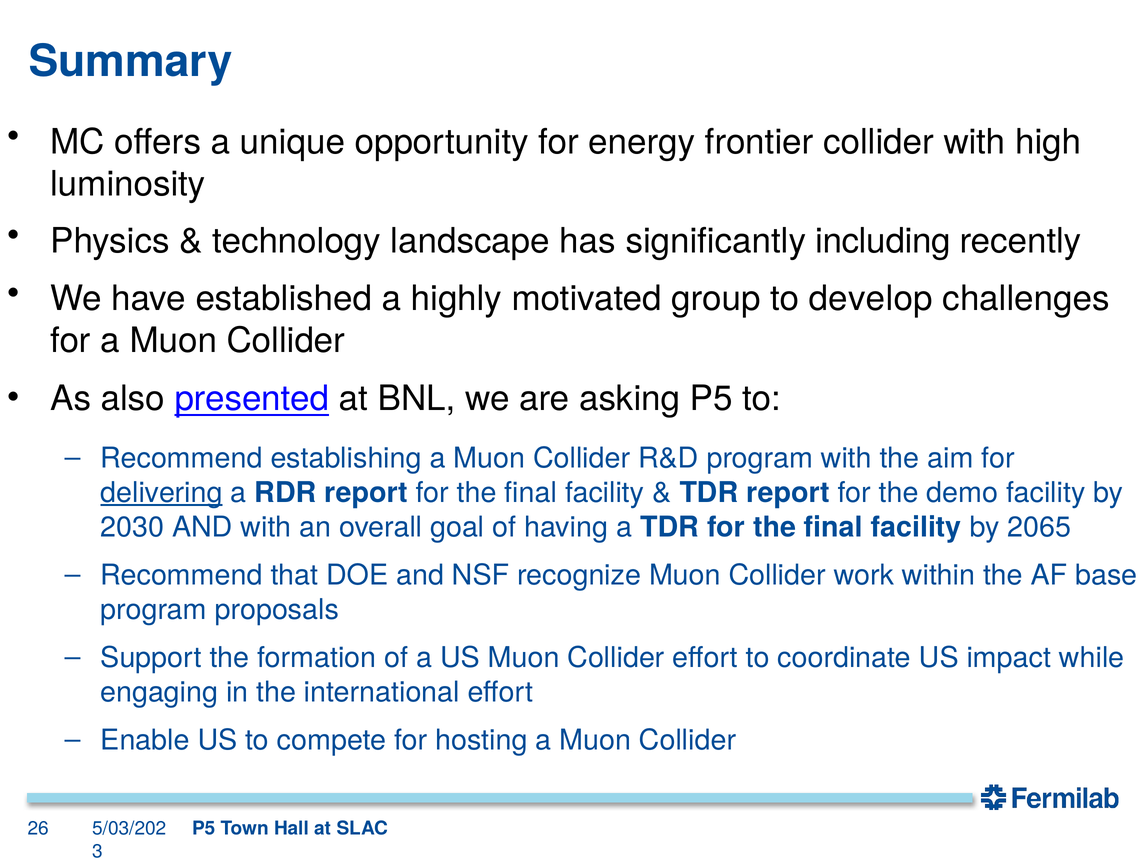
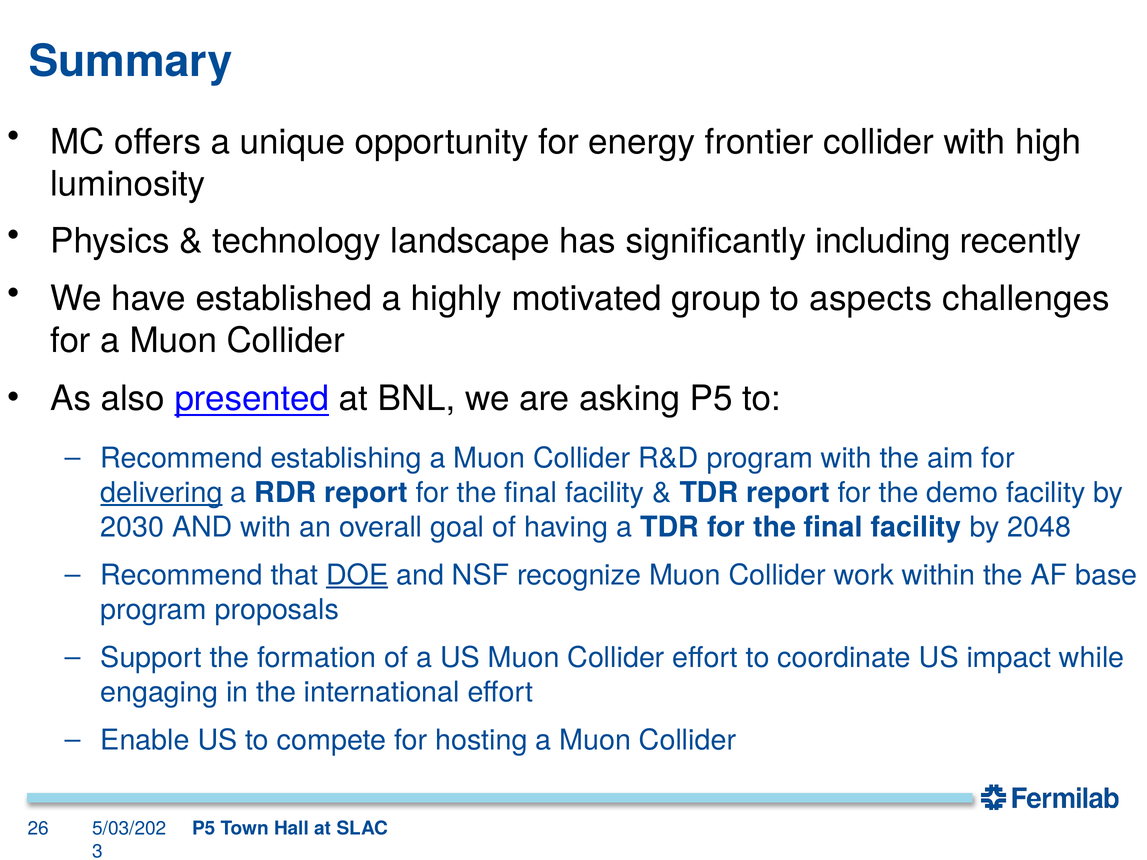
develop: develop -> aspects
2065: 2065 -> 2048
DOE underline: none -> present
